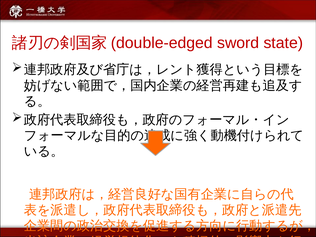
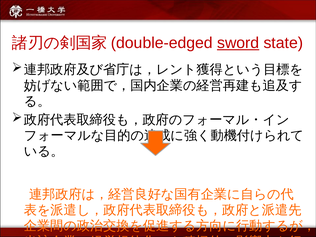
sword underline: none -> present
